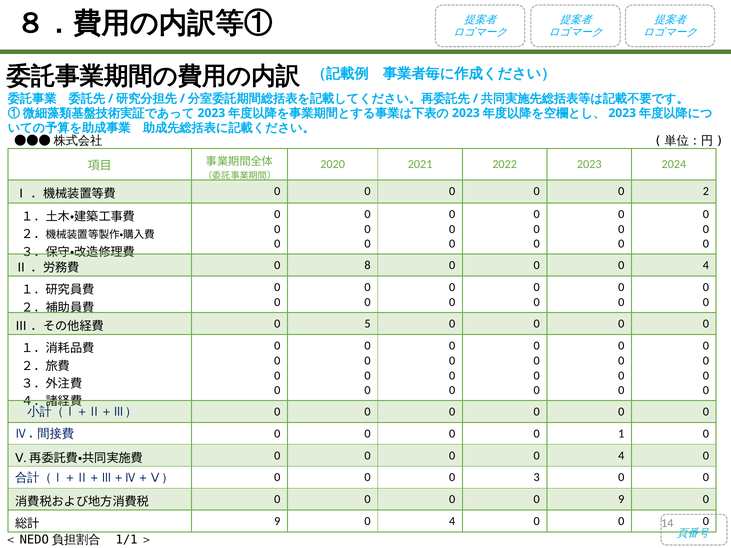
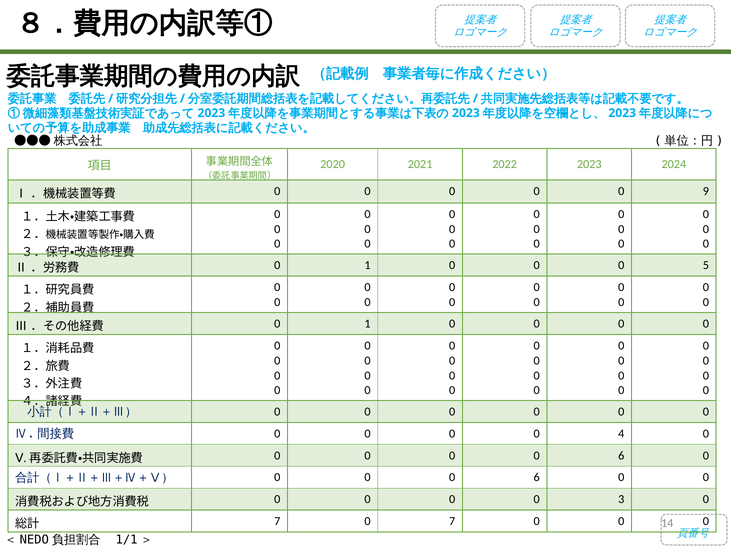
2: 2 -> 9
8 at (368, 265): 8 -> 1
4 at (706, 265): 4 -> 5
5 at (368, 324): 5 -> 1
1: 1 -> 4
4 at (621, 456): 4 -> 6
3 at (537, 478): 3 -> 6
0 9: 9 -> 3
9 at (277, 522): 9 -> 7
4 at (452, 522): 4 -> 7
